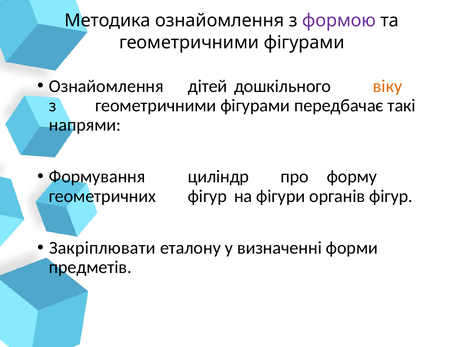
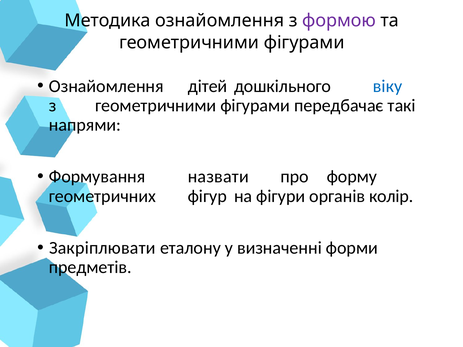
віку colour: orange -> blue
циліндр: циліндр -> назвати
органів фігур: фігур -> колір
